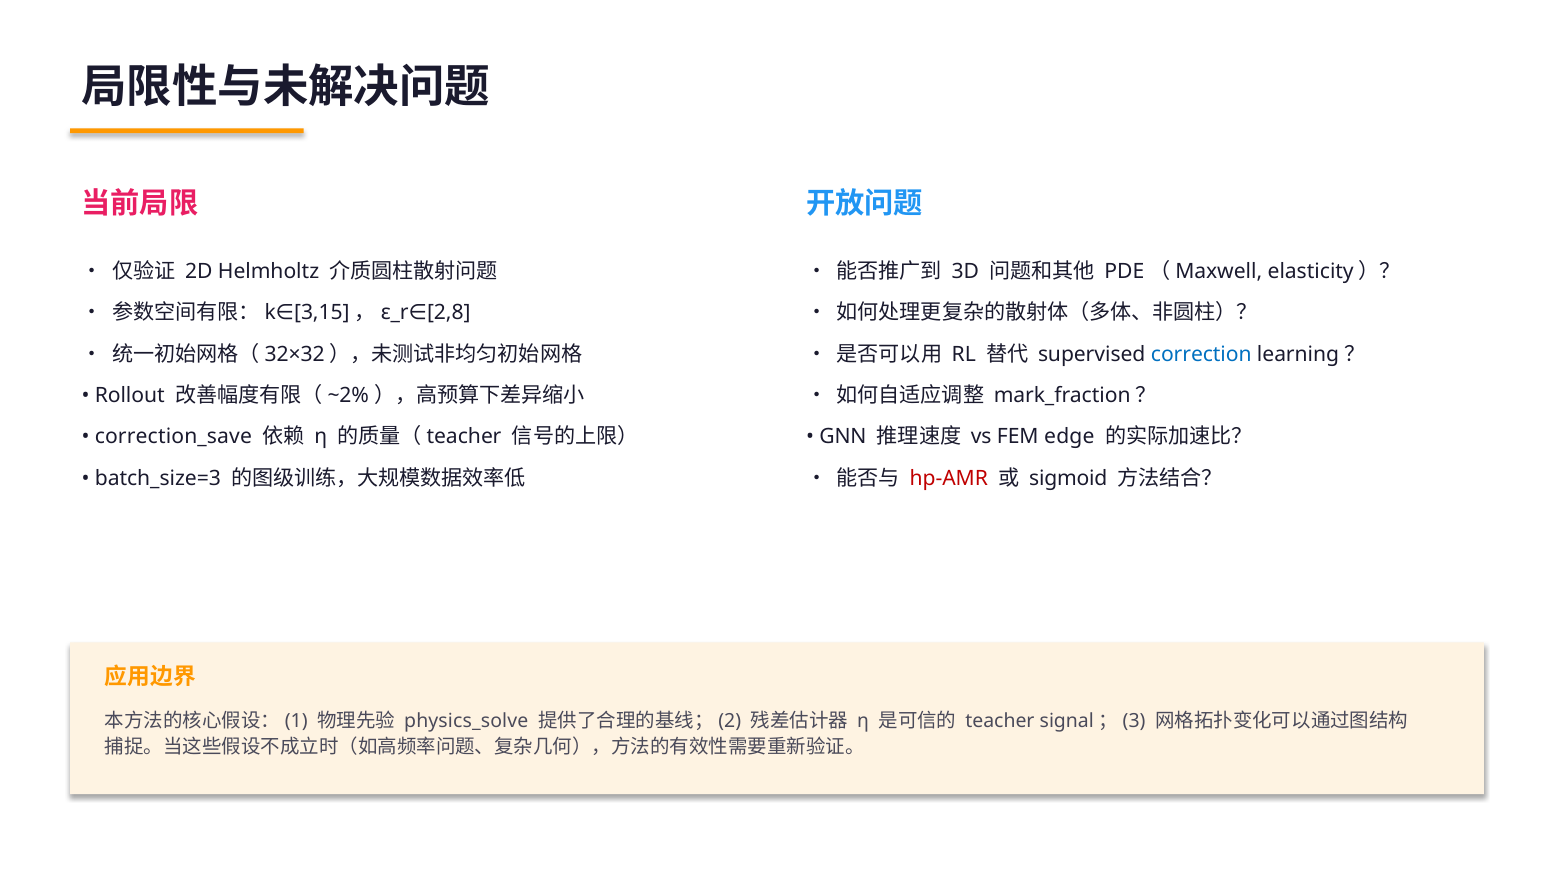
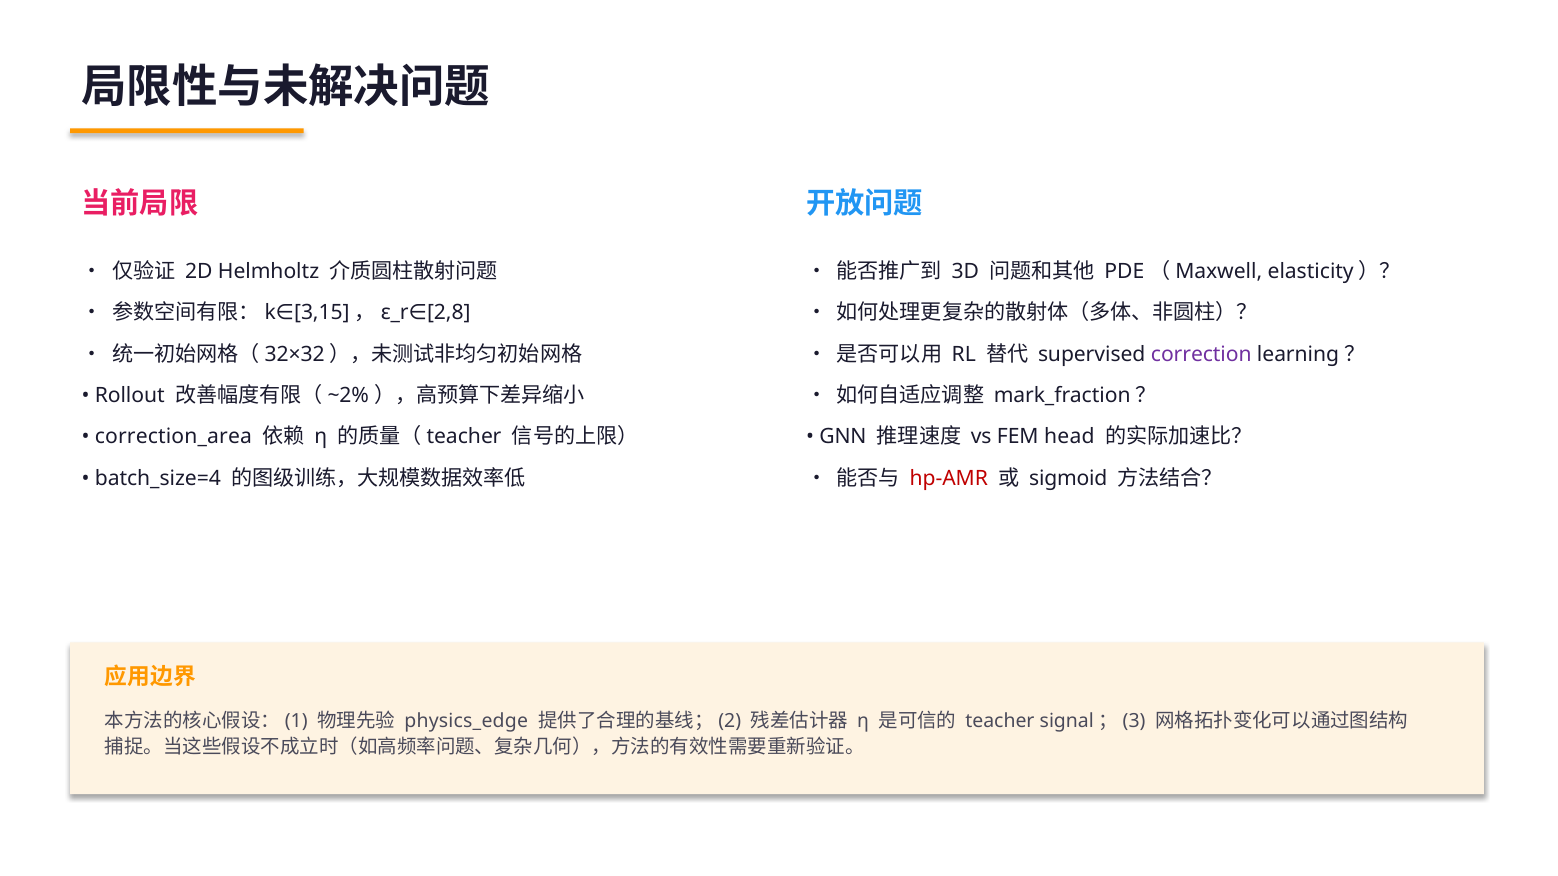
correction colour: blue -> purple
correction_save: correction_save -> correction_area
edge: edge -> head
batch_size=3: batch_size=3 -> batch_size=4
physics_solve: physics_solve -> physics_edge
